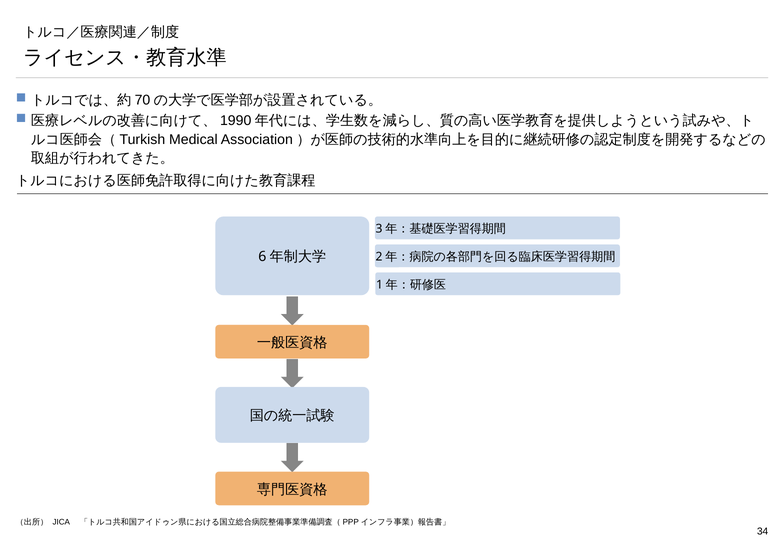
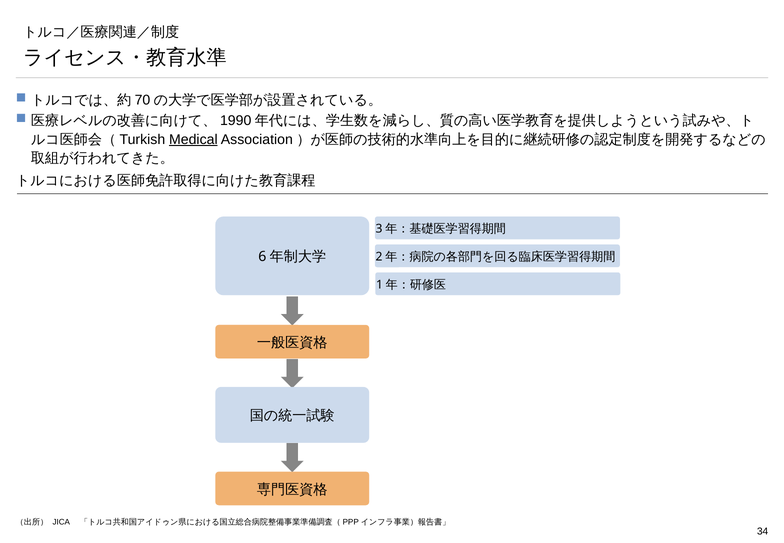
Medical underline: none -> present
